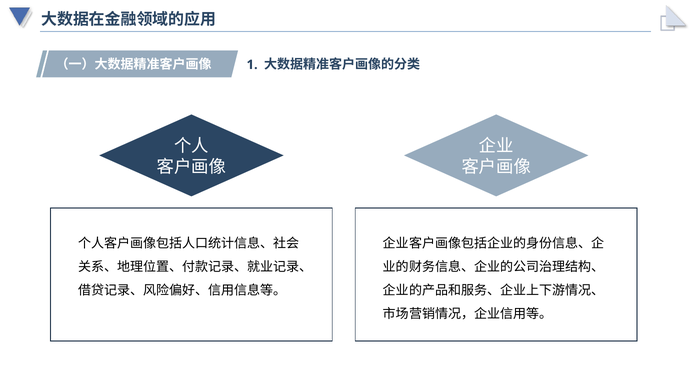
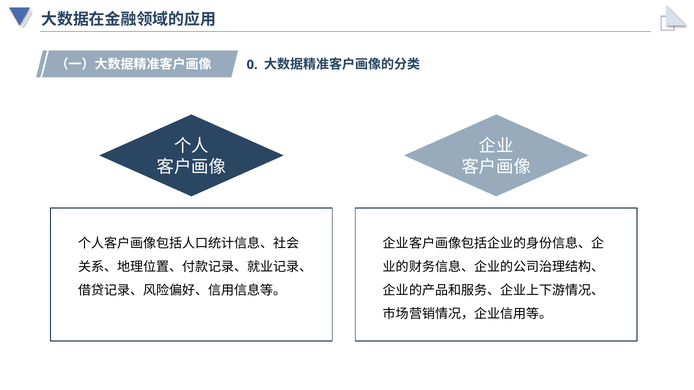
1: 1 -> 0
